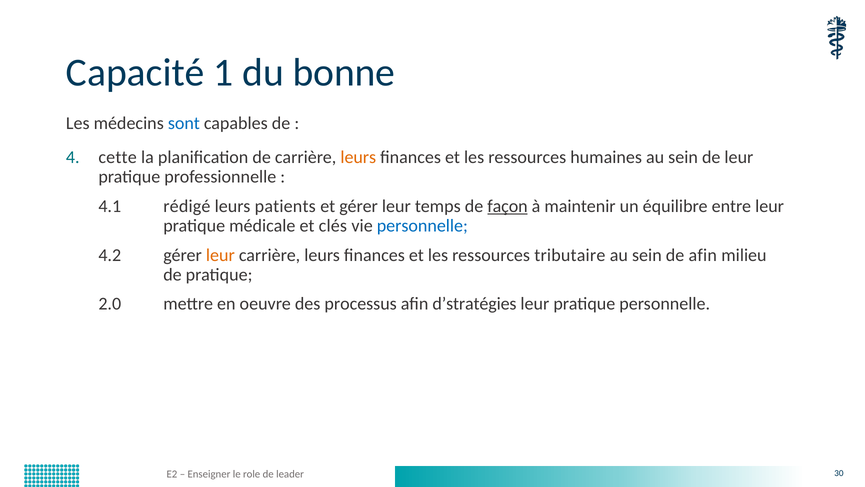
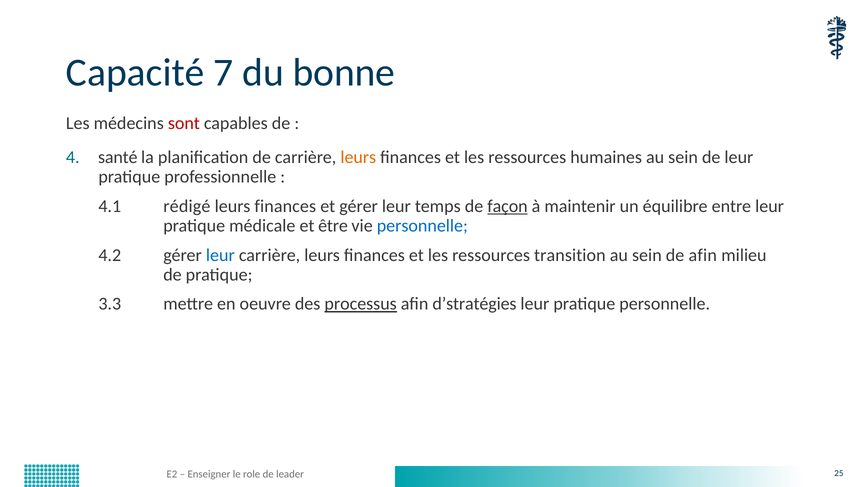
1: 1 -> 7
sont colour: blue -> red
cette: cette -> santé
patients at (285, 206): patients -> finances
clés: clés -> être
leur at (220, 255) colour: orange -> blue
tributaire: tributaire -> transition
2.0: 2.0 -> 3.3
processus underline: none -> present
30: 30 -> 25
